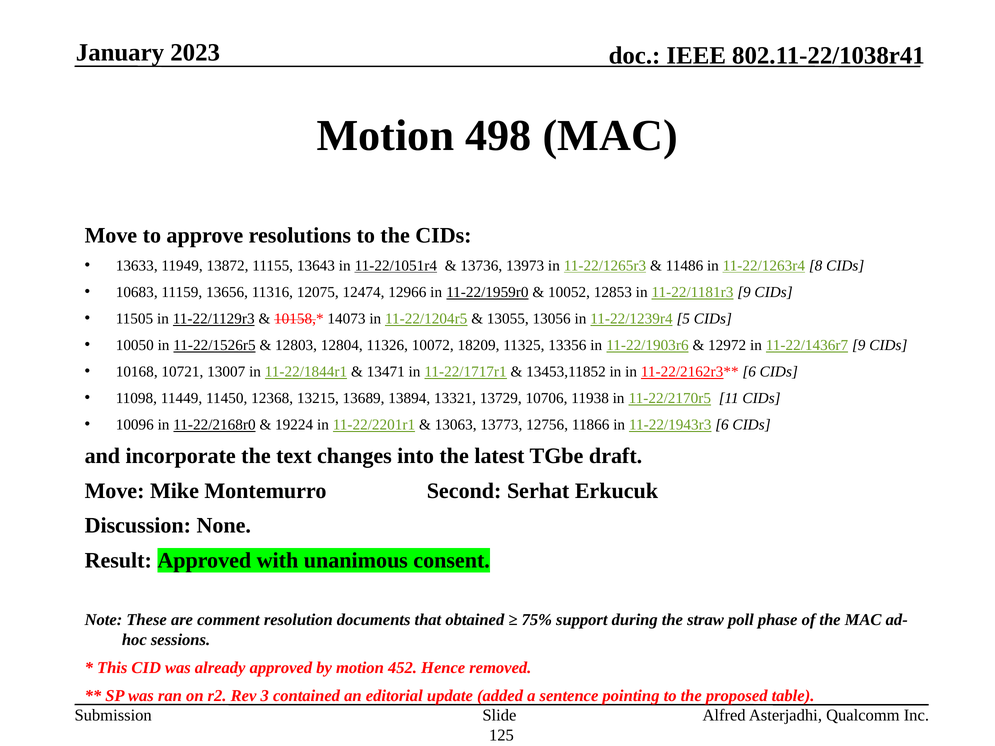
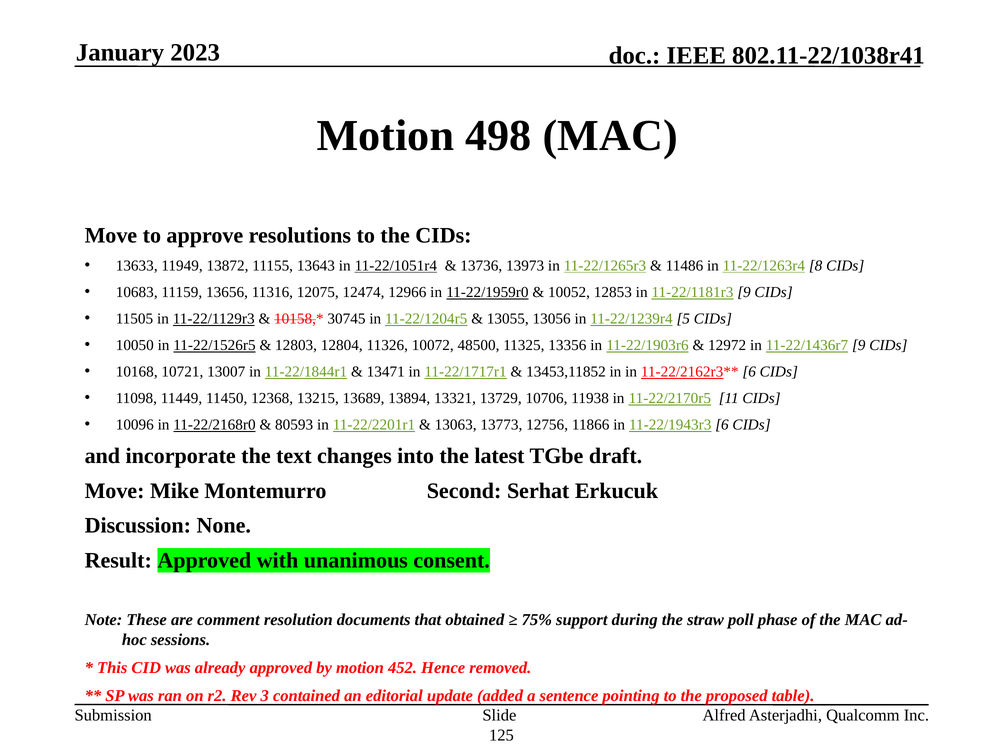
14073: 14073 -> 30745
18209: 18209 -> 48500
19224: 19224 -> 80593
